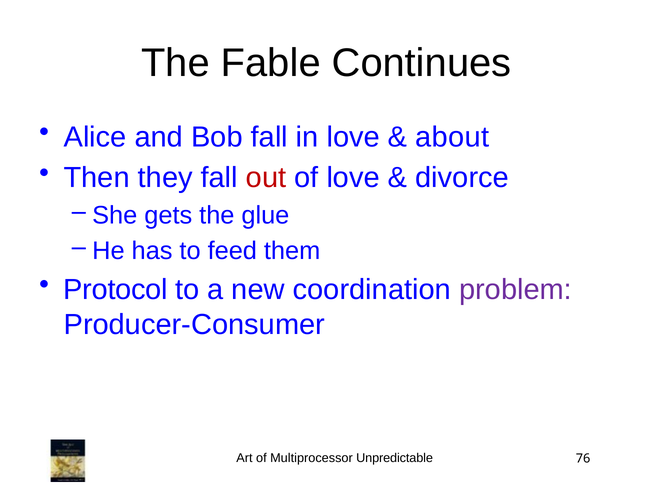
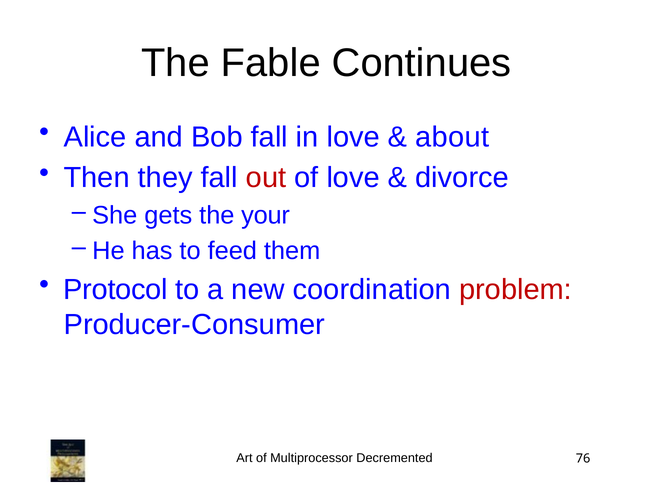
glue: glue -> your
problem colour: purple -> red
Unpredictable: Unpredictable -> Decremented
